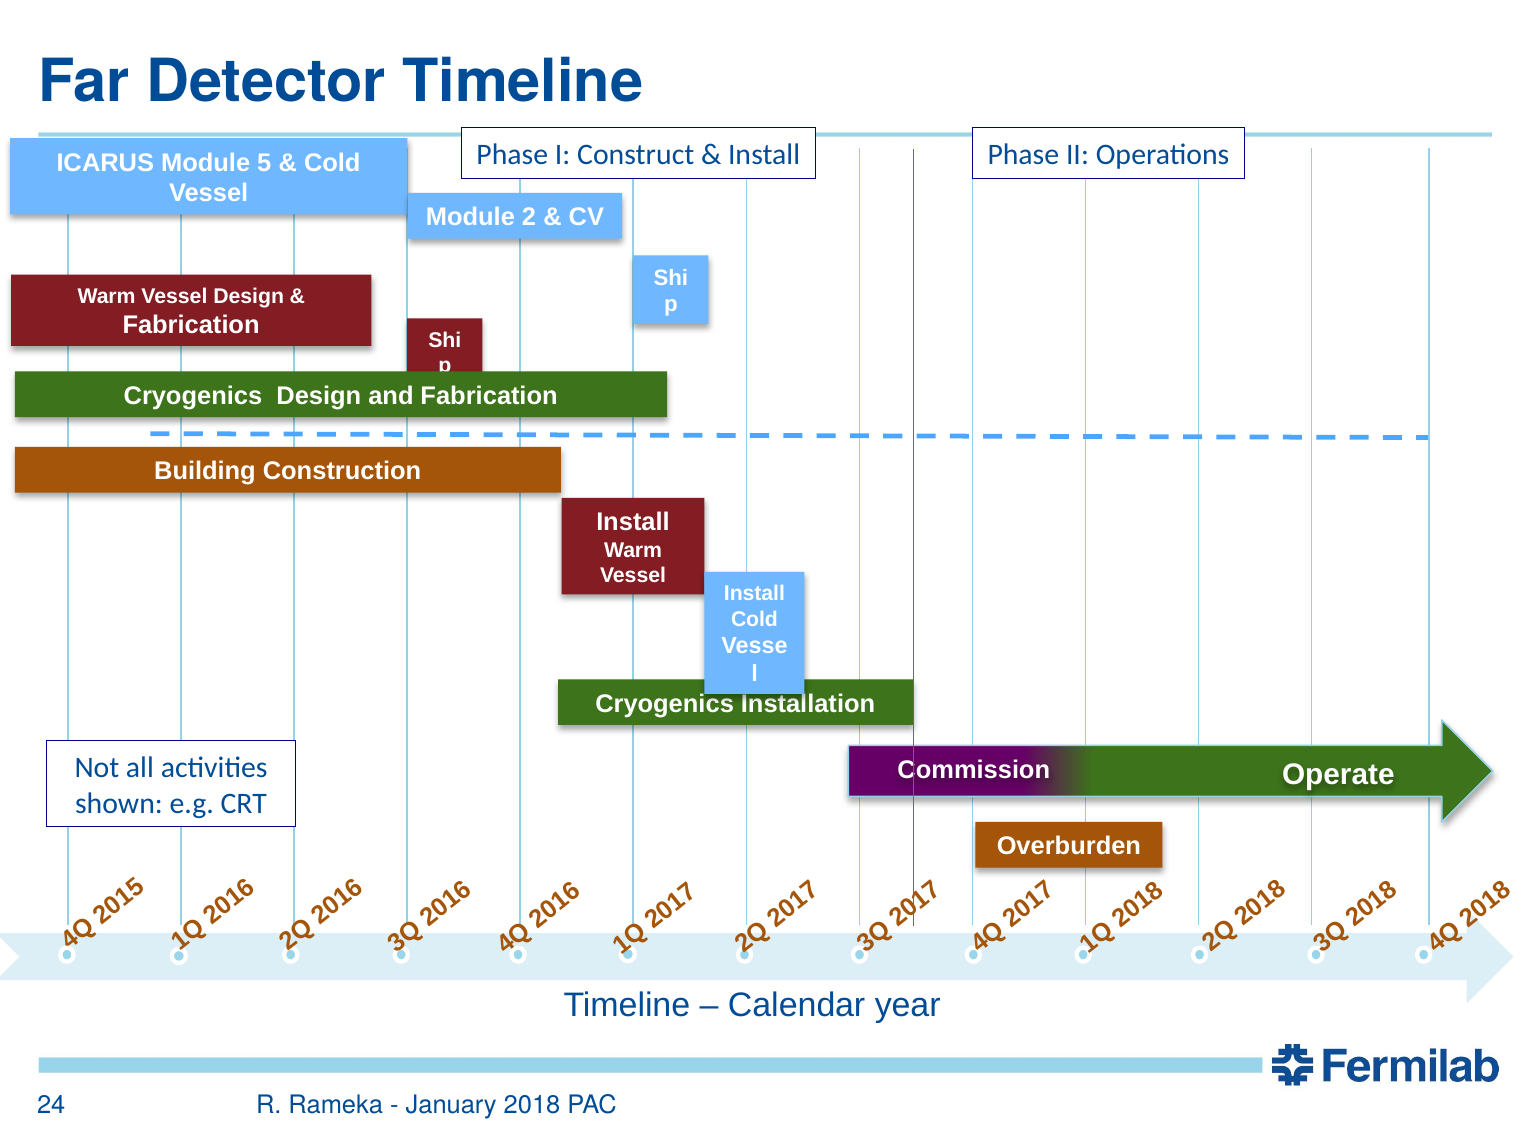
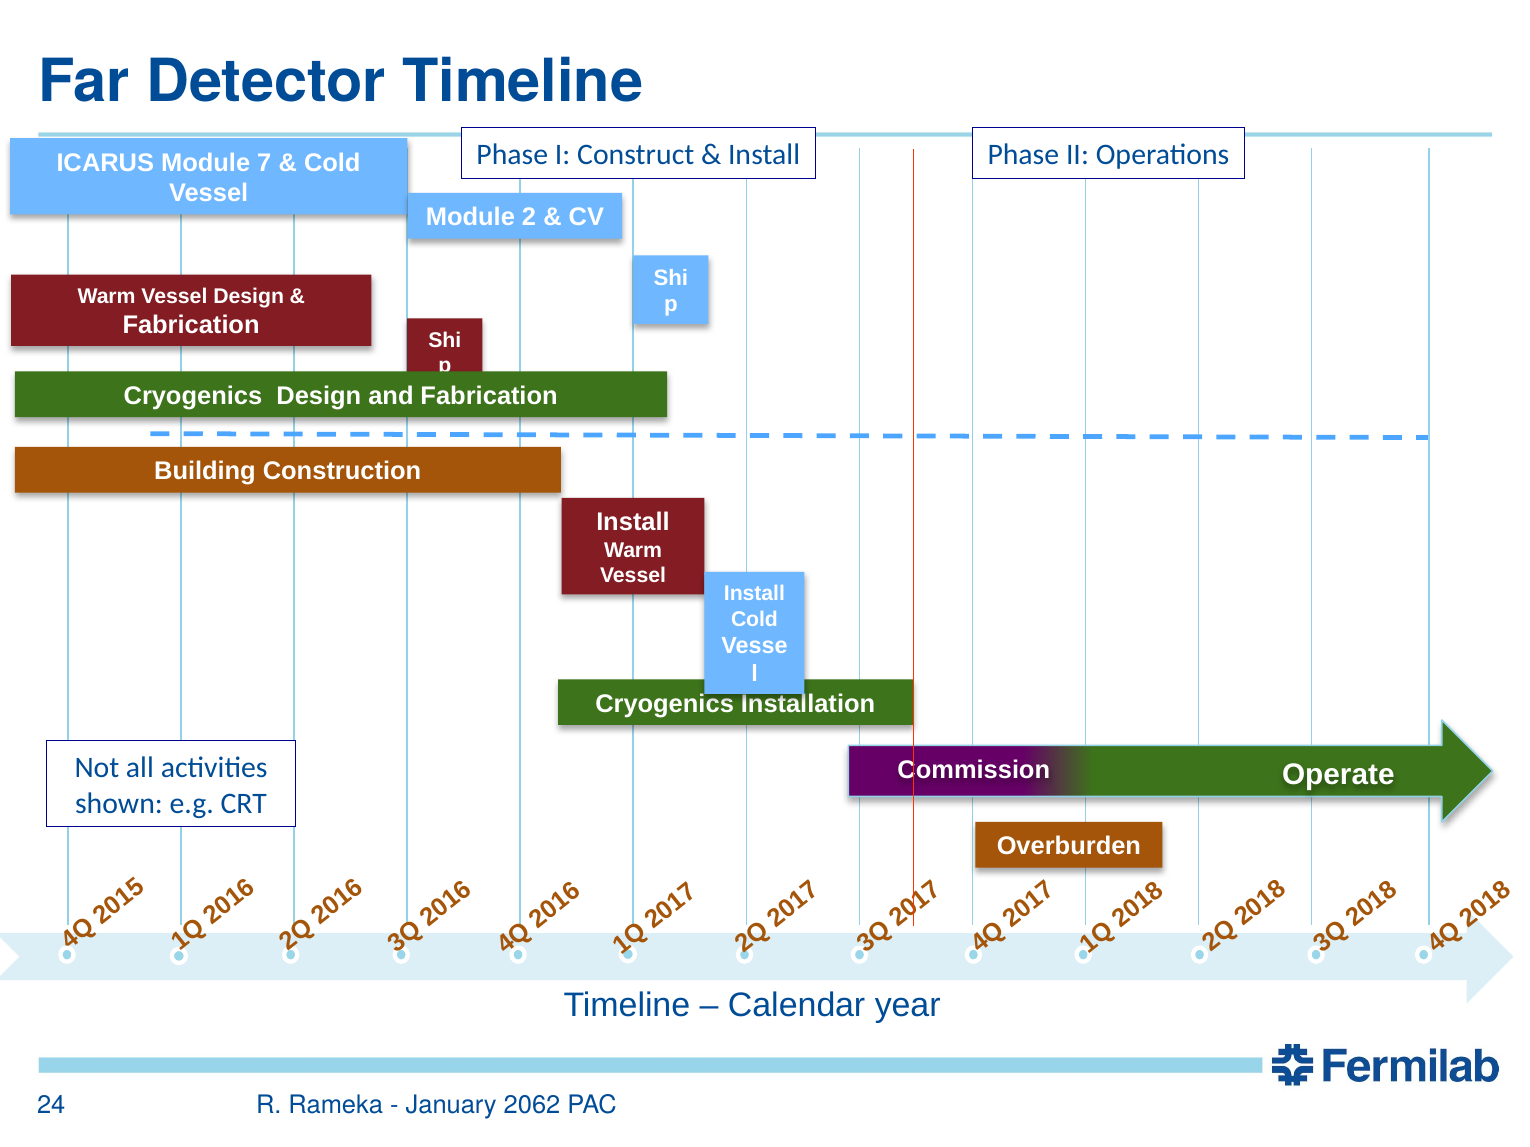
Module 5: 5 -> 7
2018: 2018 -> 2062
